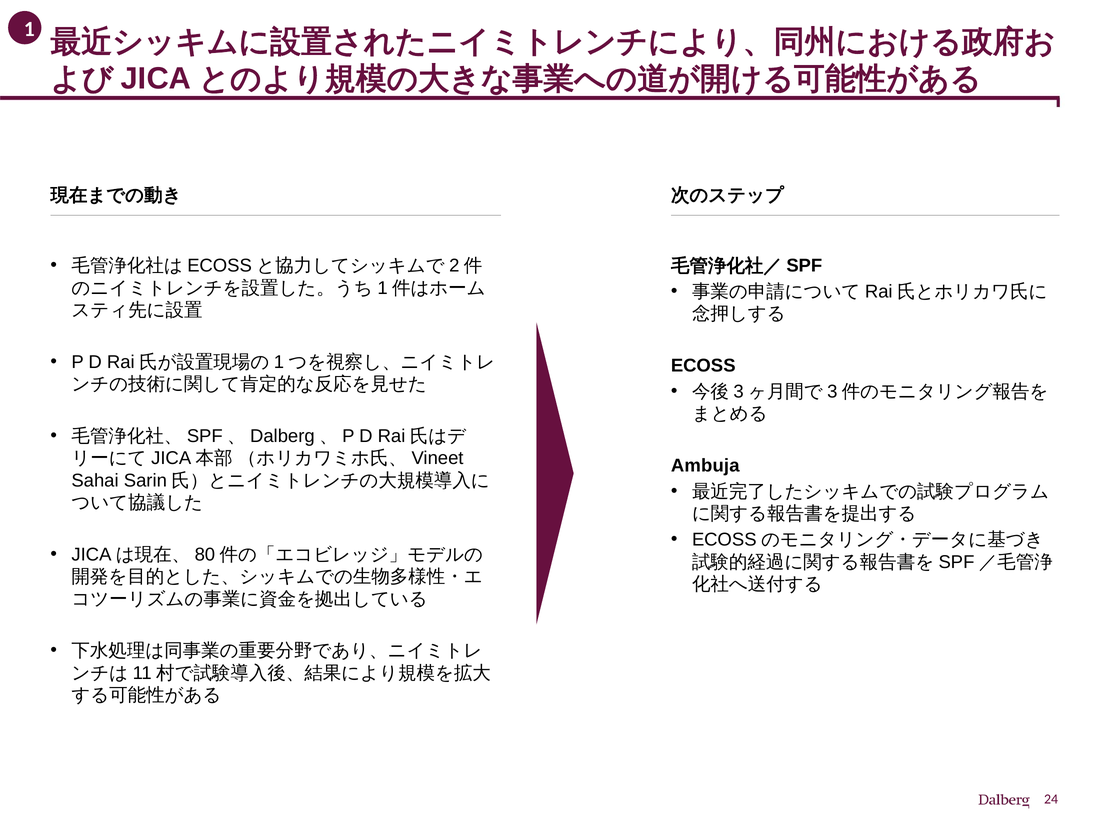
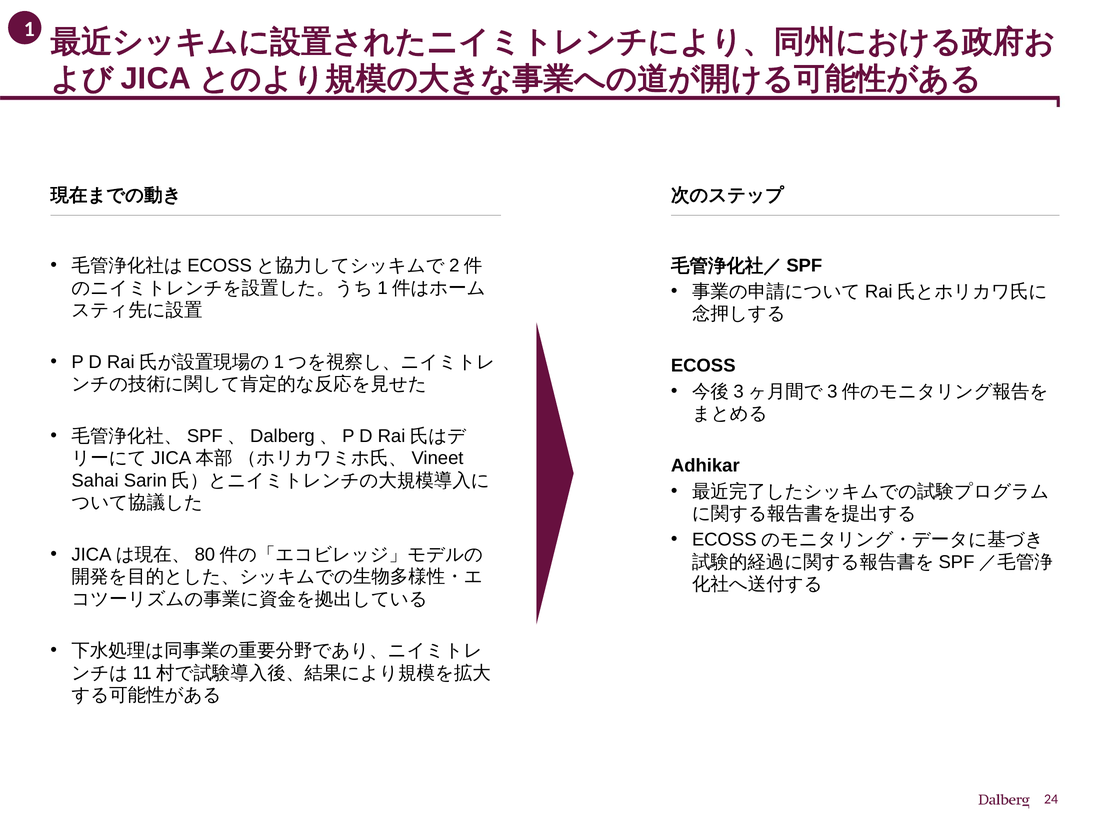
Ambuja: Ambuja -> Adhikar
